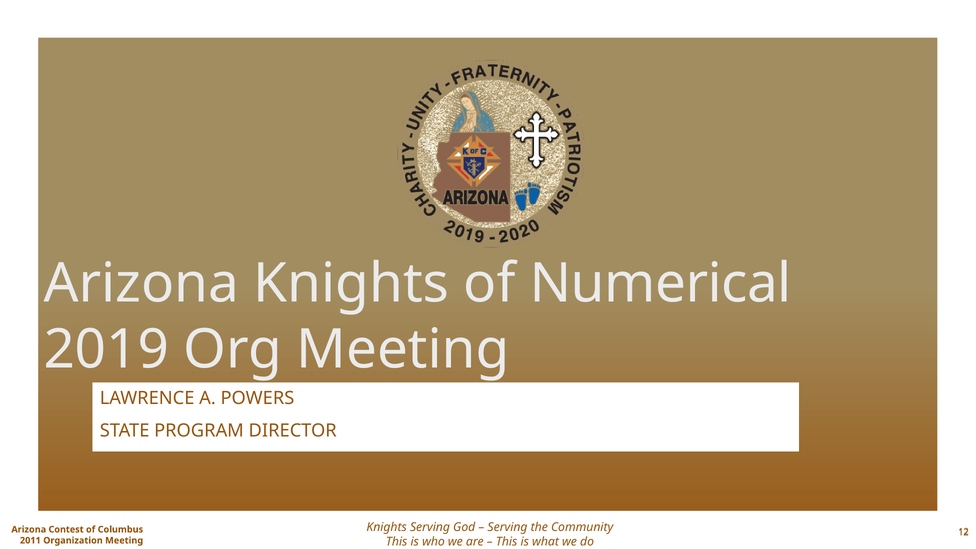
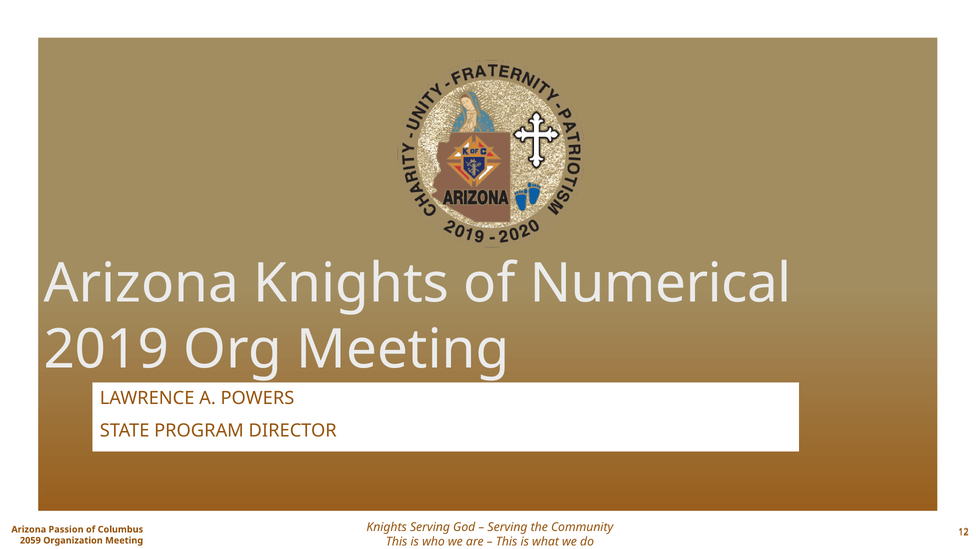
Contest: Contest -> Passion
2011: 2011 -> 2059
